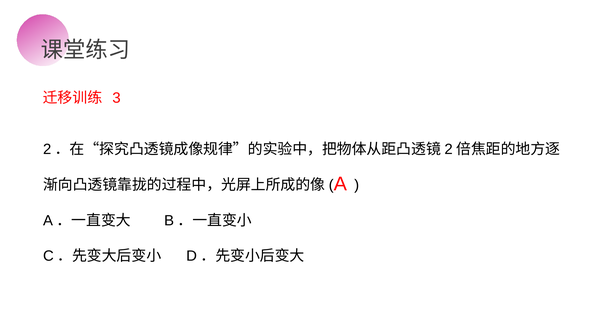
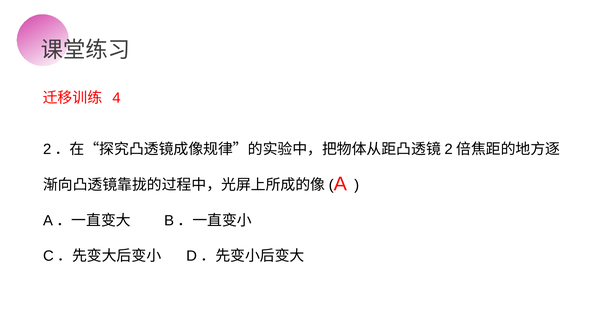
3: 3 -> 4
